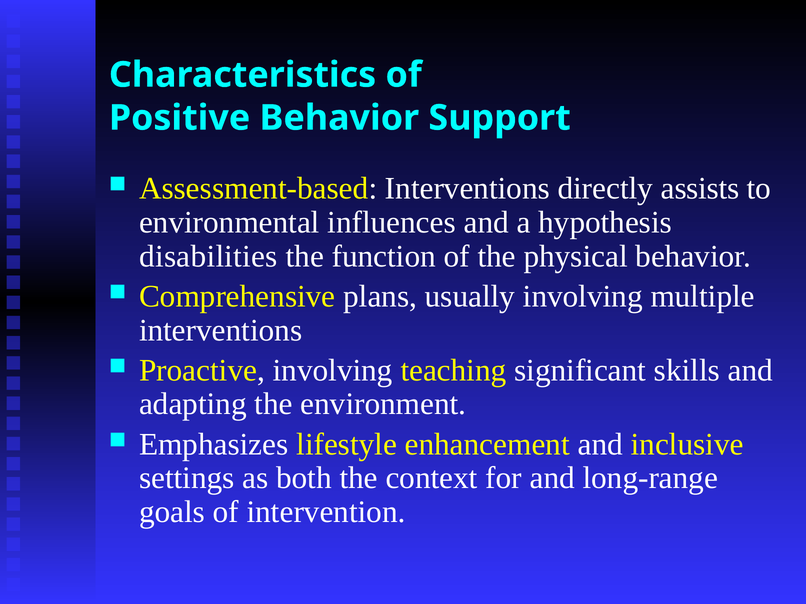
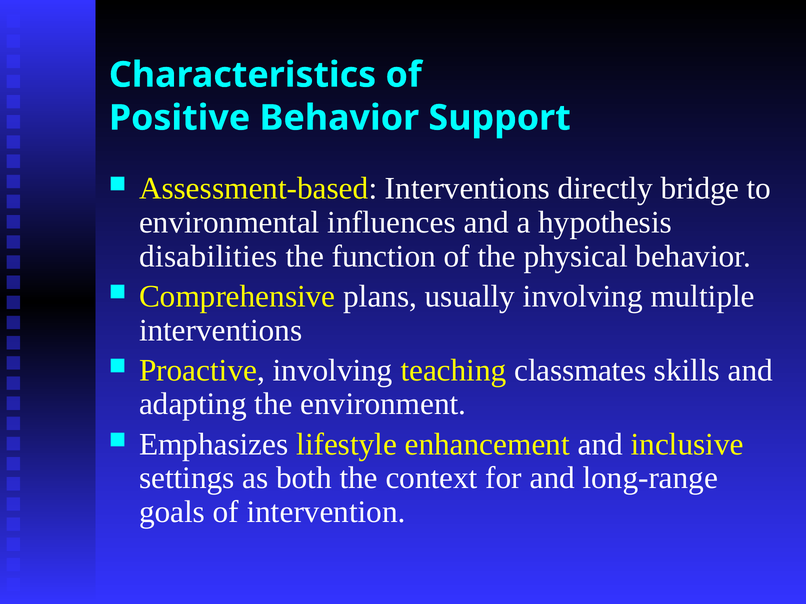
assists: assists -> bridge
significant: significant -> classmates
